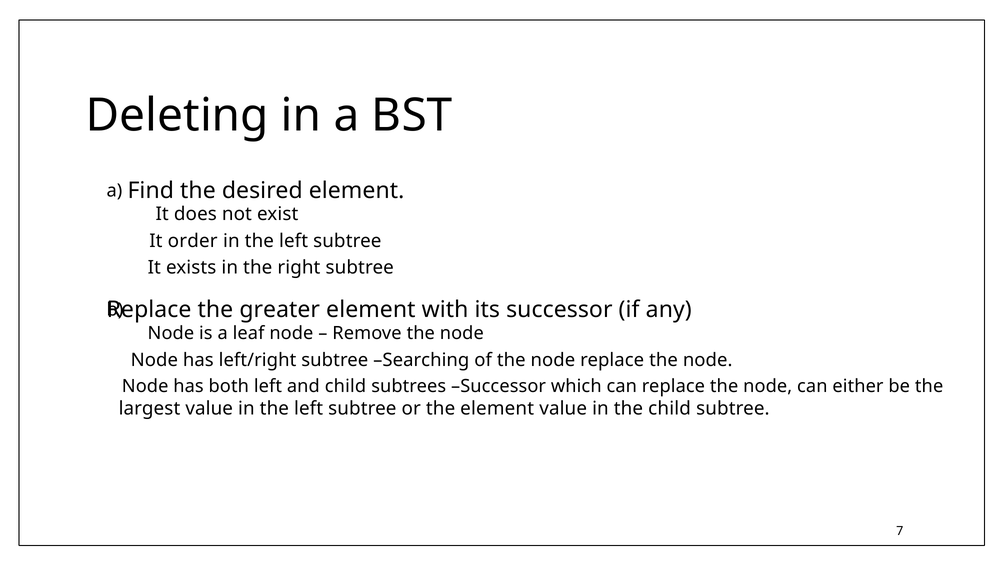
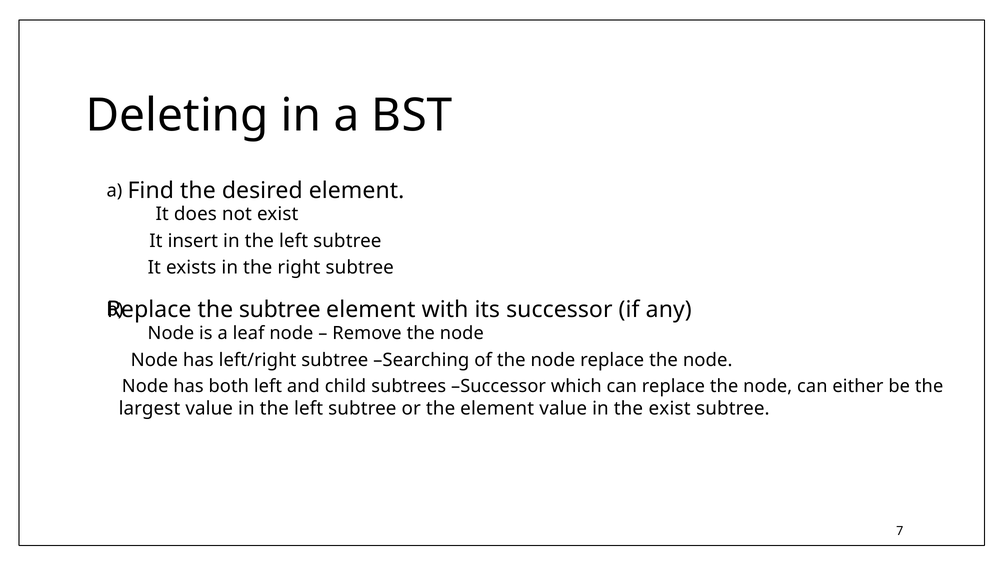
order: order -> insert
the greater: greater -> subtree
the child: child -> exist
